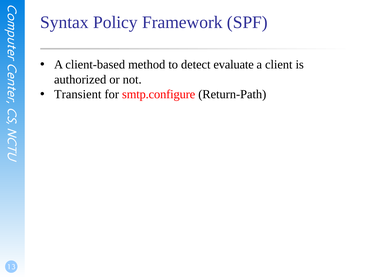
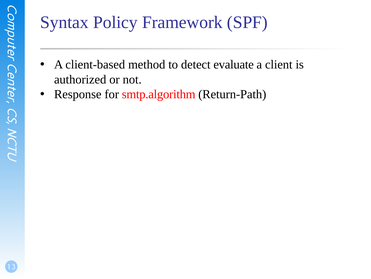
Transient: Transient -> Response
smtp.configure: smtp.configure -> smtp.algorithm
